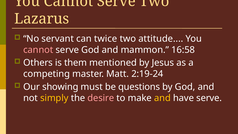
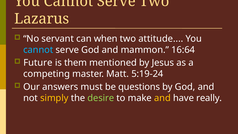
twice: twice -> when
cannot at (38, 50) colour: pink -> light blue
16:58: 16:58 -> 16:64
Others: Others -> Future
2:19-24: 2:19-24 -> 5:19-24
showing: showing -> answers
desire colour: pink -> light green
have serve: serve -> really
